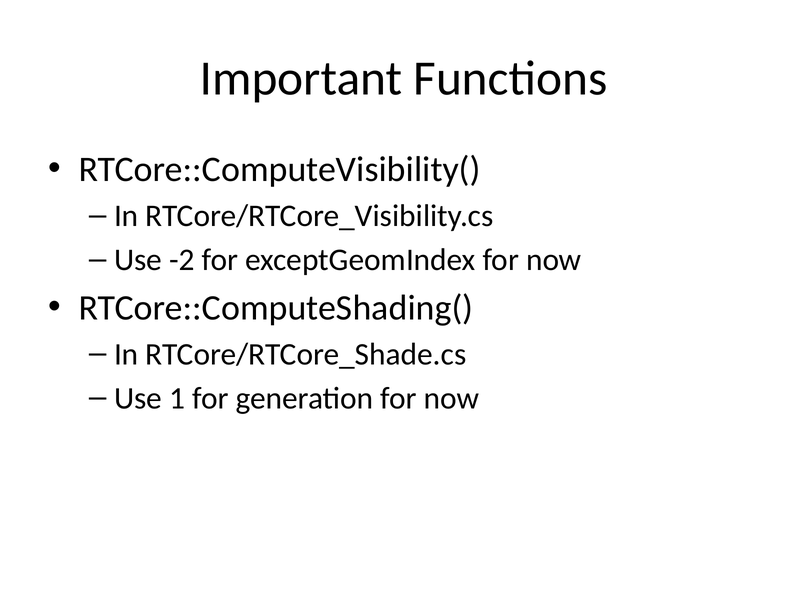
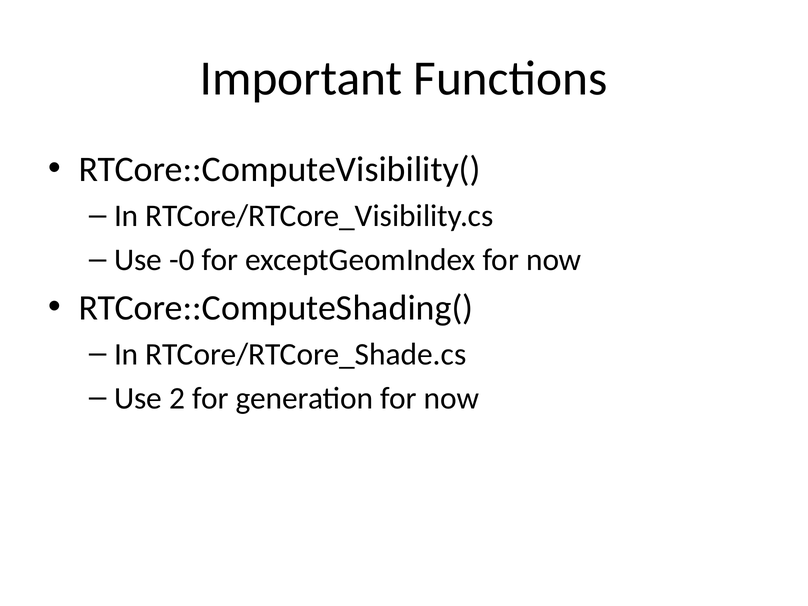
-2: -2 -> -0
1: 1 -> 2
